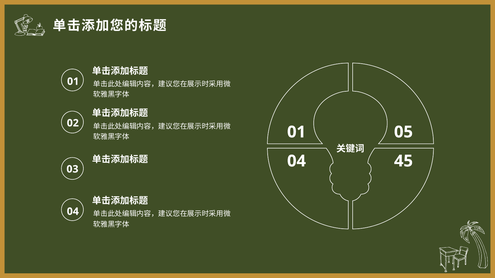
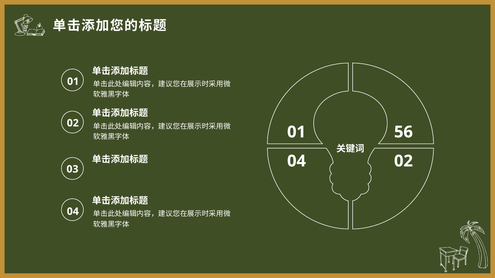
05: 05 -> 56
04 45: 45 -> 02
